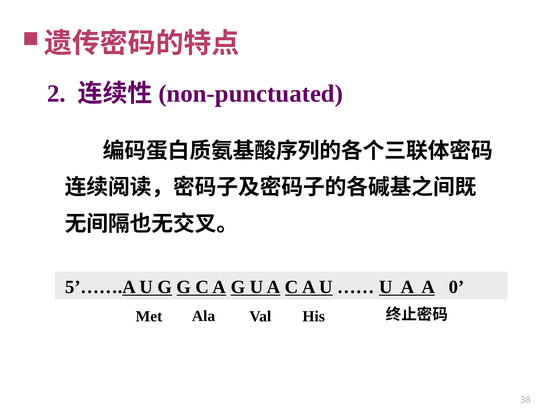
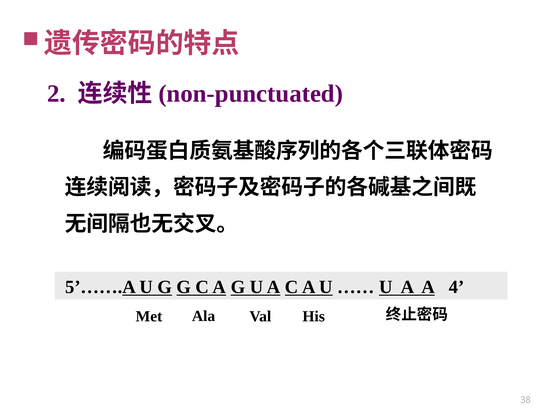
0: 0 -> 4
